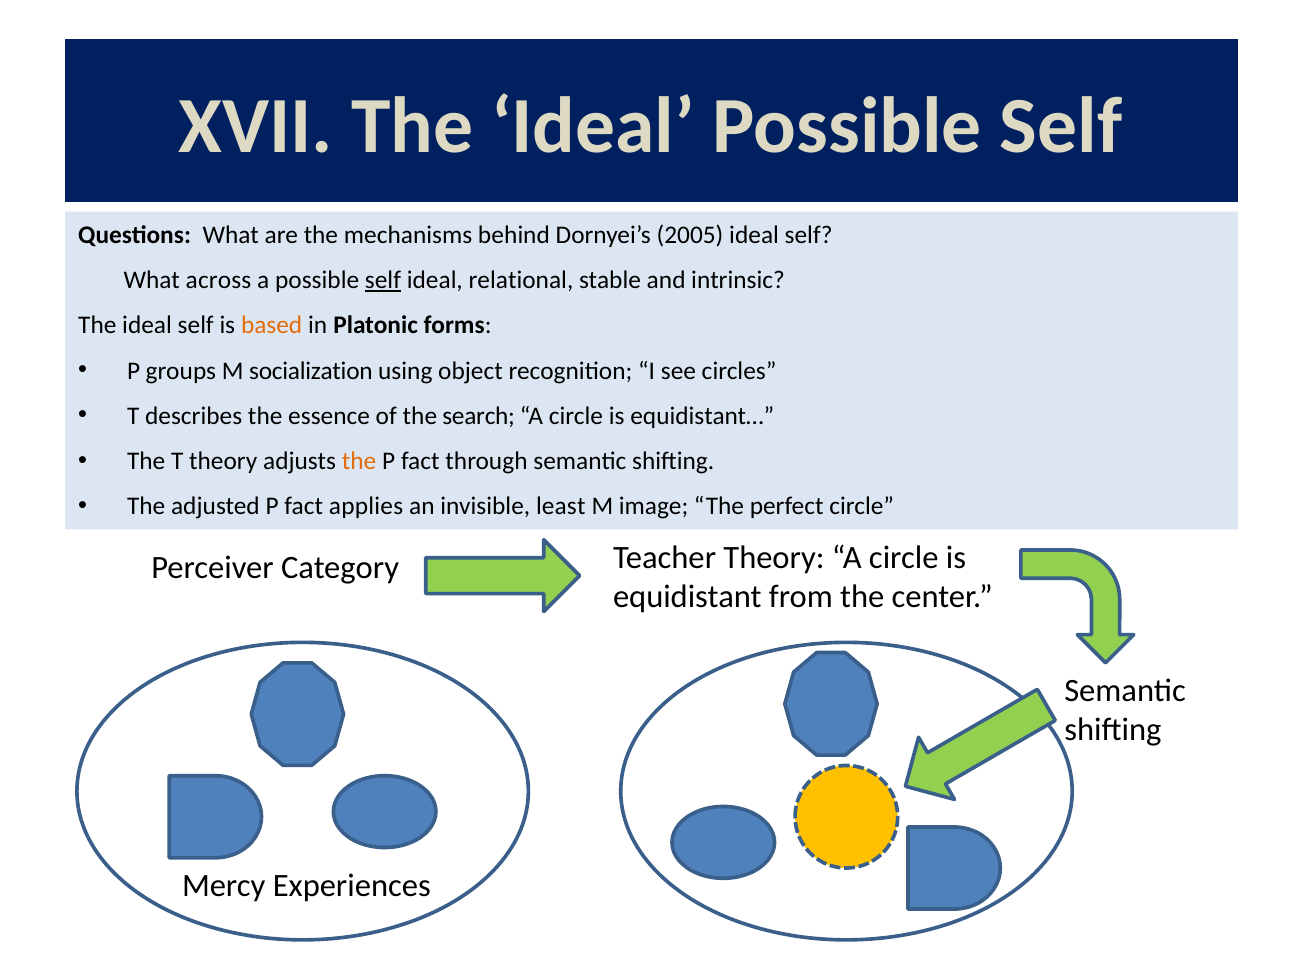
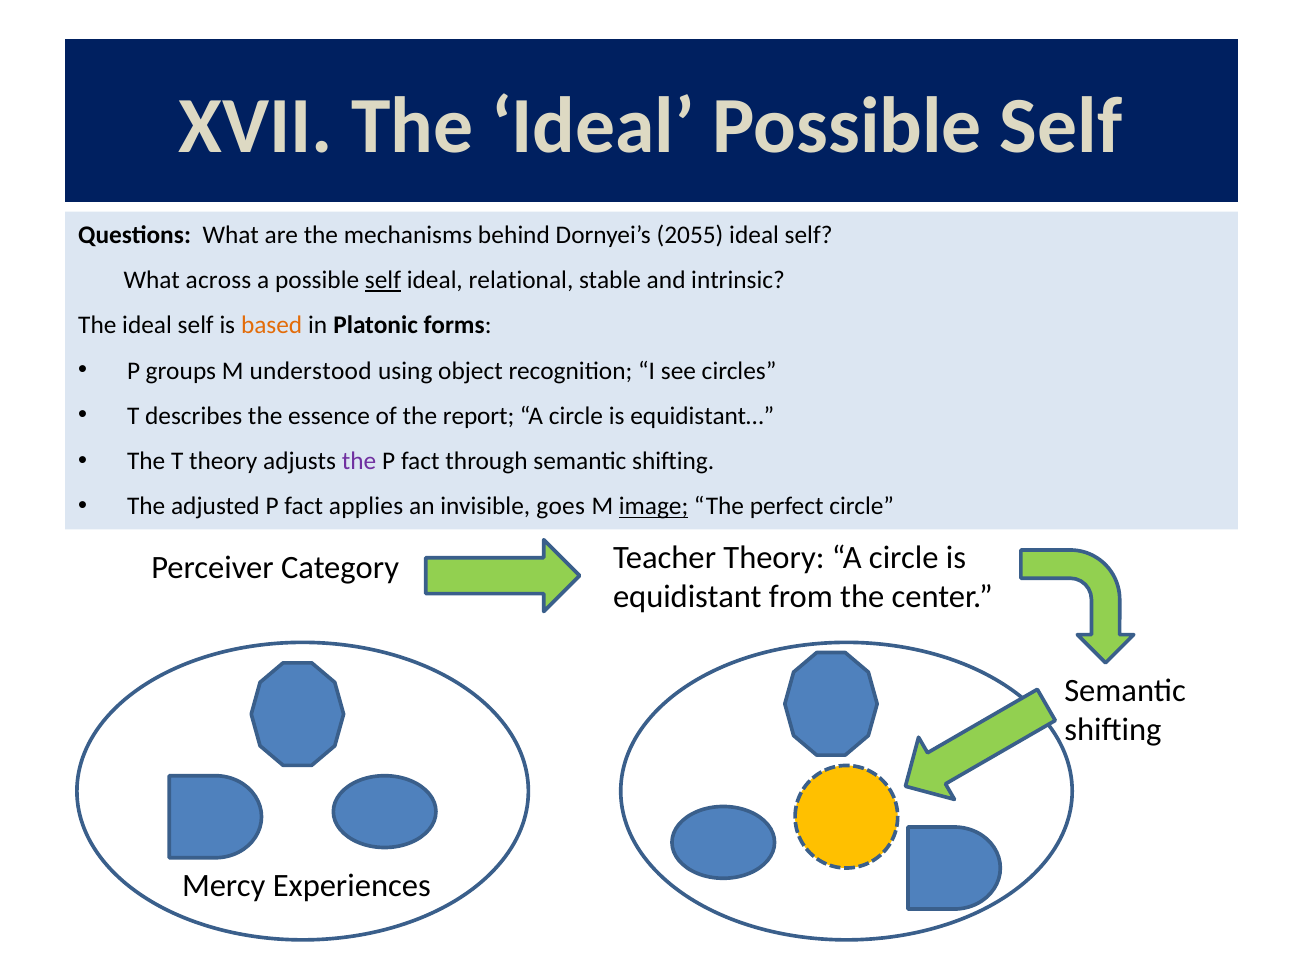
2005: 2005 -> 2055
socialization: socialization -> understood
search: search -> report
the at (359, 461) colour: orange -> purple
least: least -> goes
image underline: none -> present
